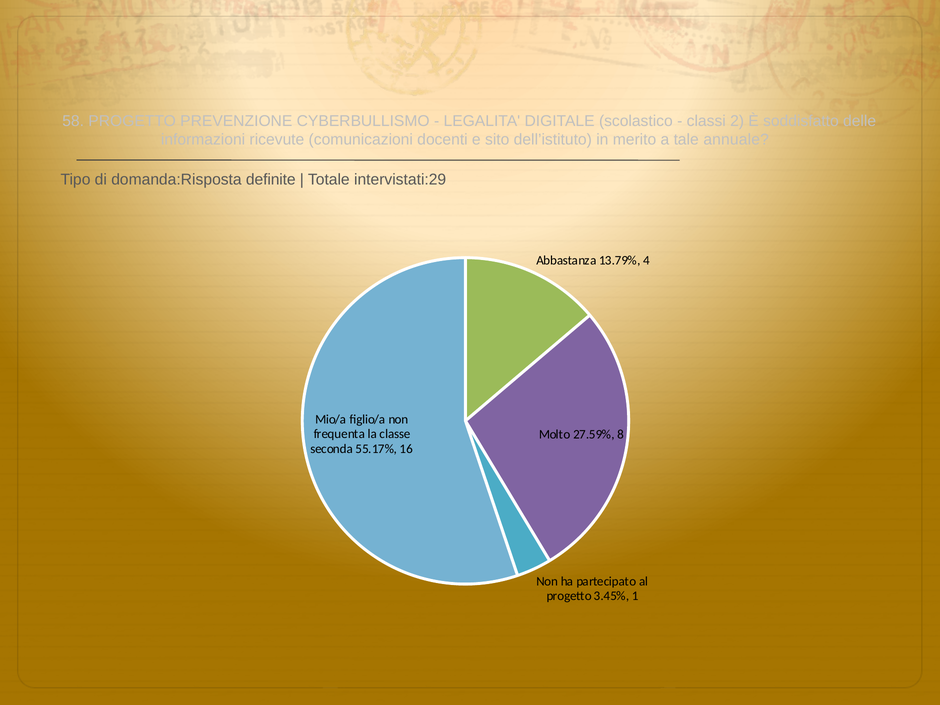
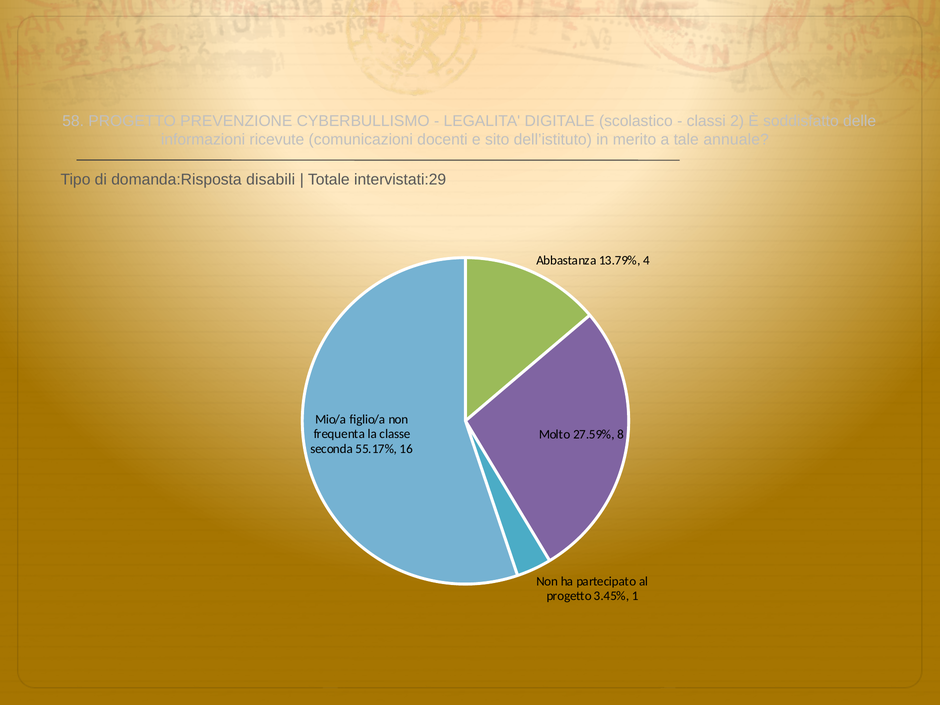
definite: definite -> disabili
